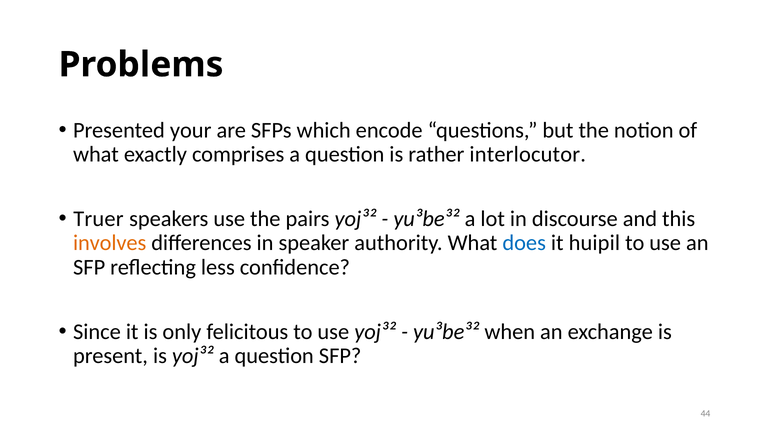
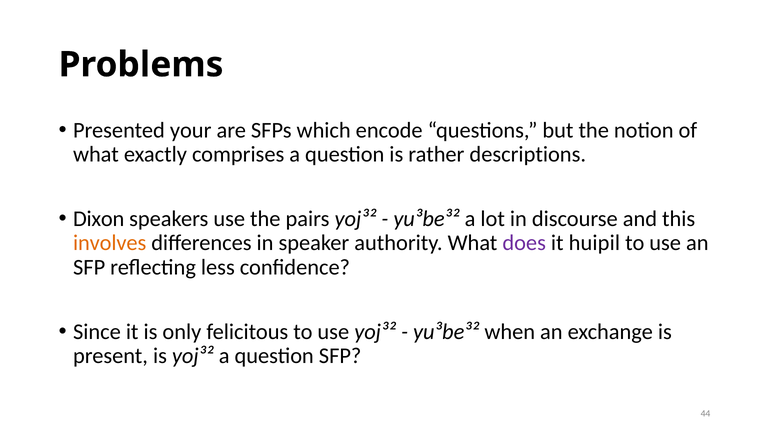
interlocutor: interlocutor -> descriptions
Truer: Truer -> Dixon
does colour: blue -> purple
